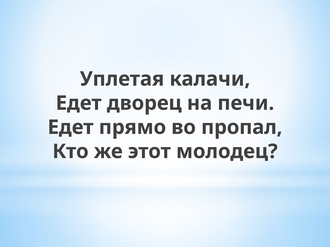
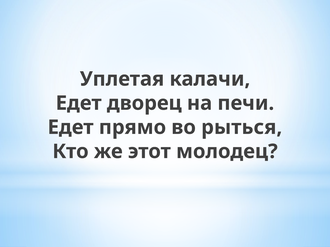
пропал: пропал -> рыться
